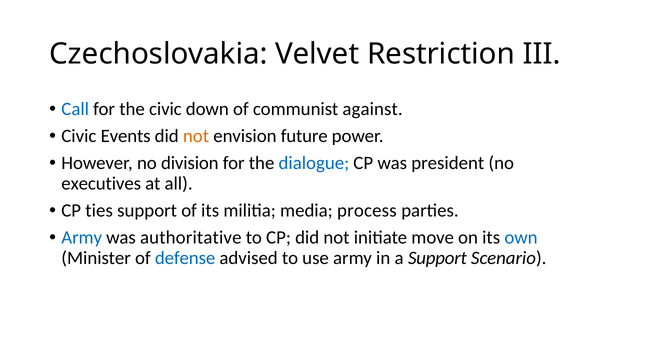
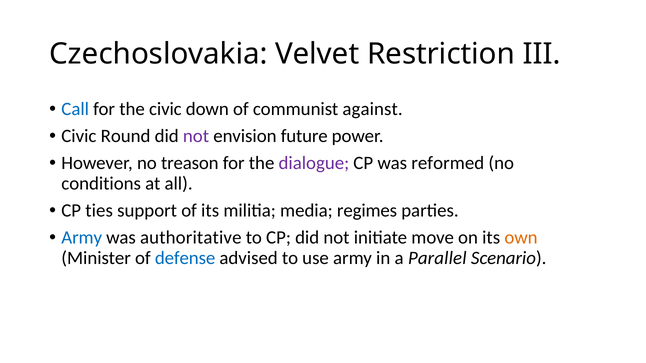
Events: Events -> Round
not at (196, 136) colour: orange -> purple
division: division -> treason
dialogue colour: blue -> purple
president: president -> reformed
executives: executives -> conditions
process: process -> regimes
own colour: blue -> orange
a Support: Support -> Parallel
